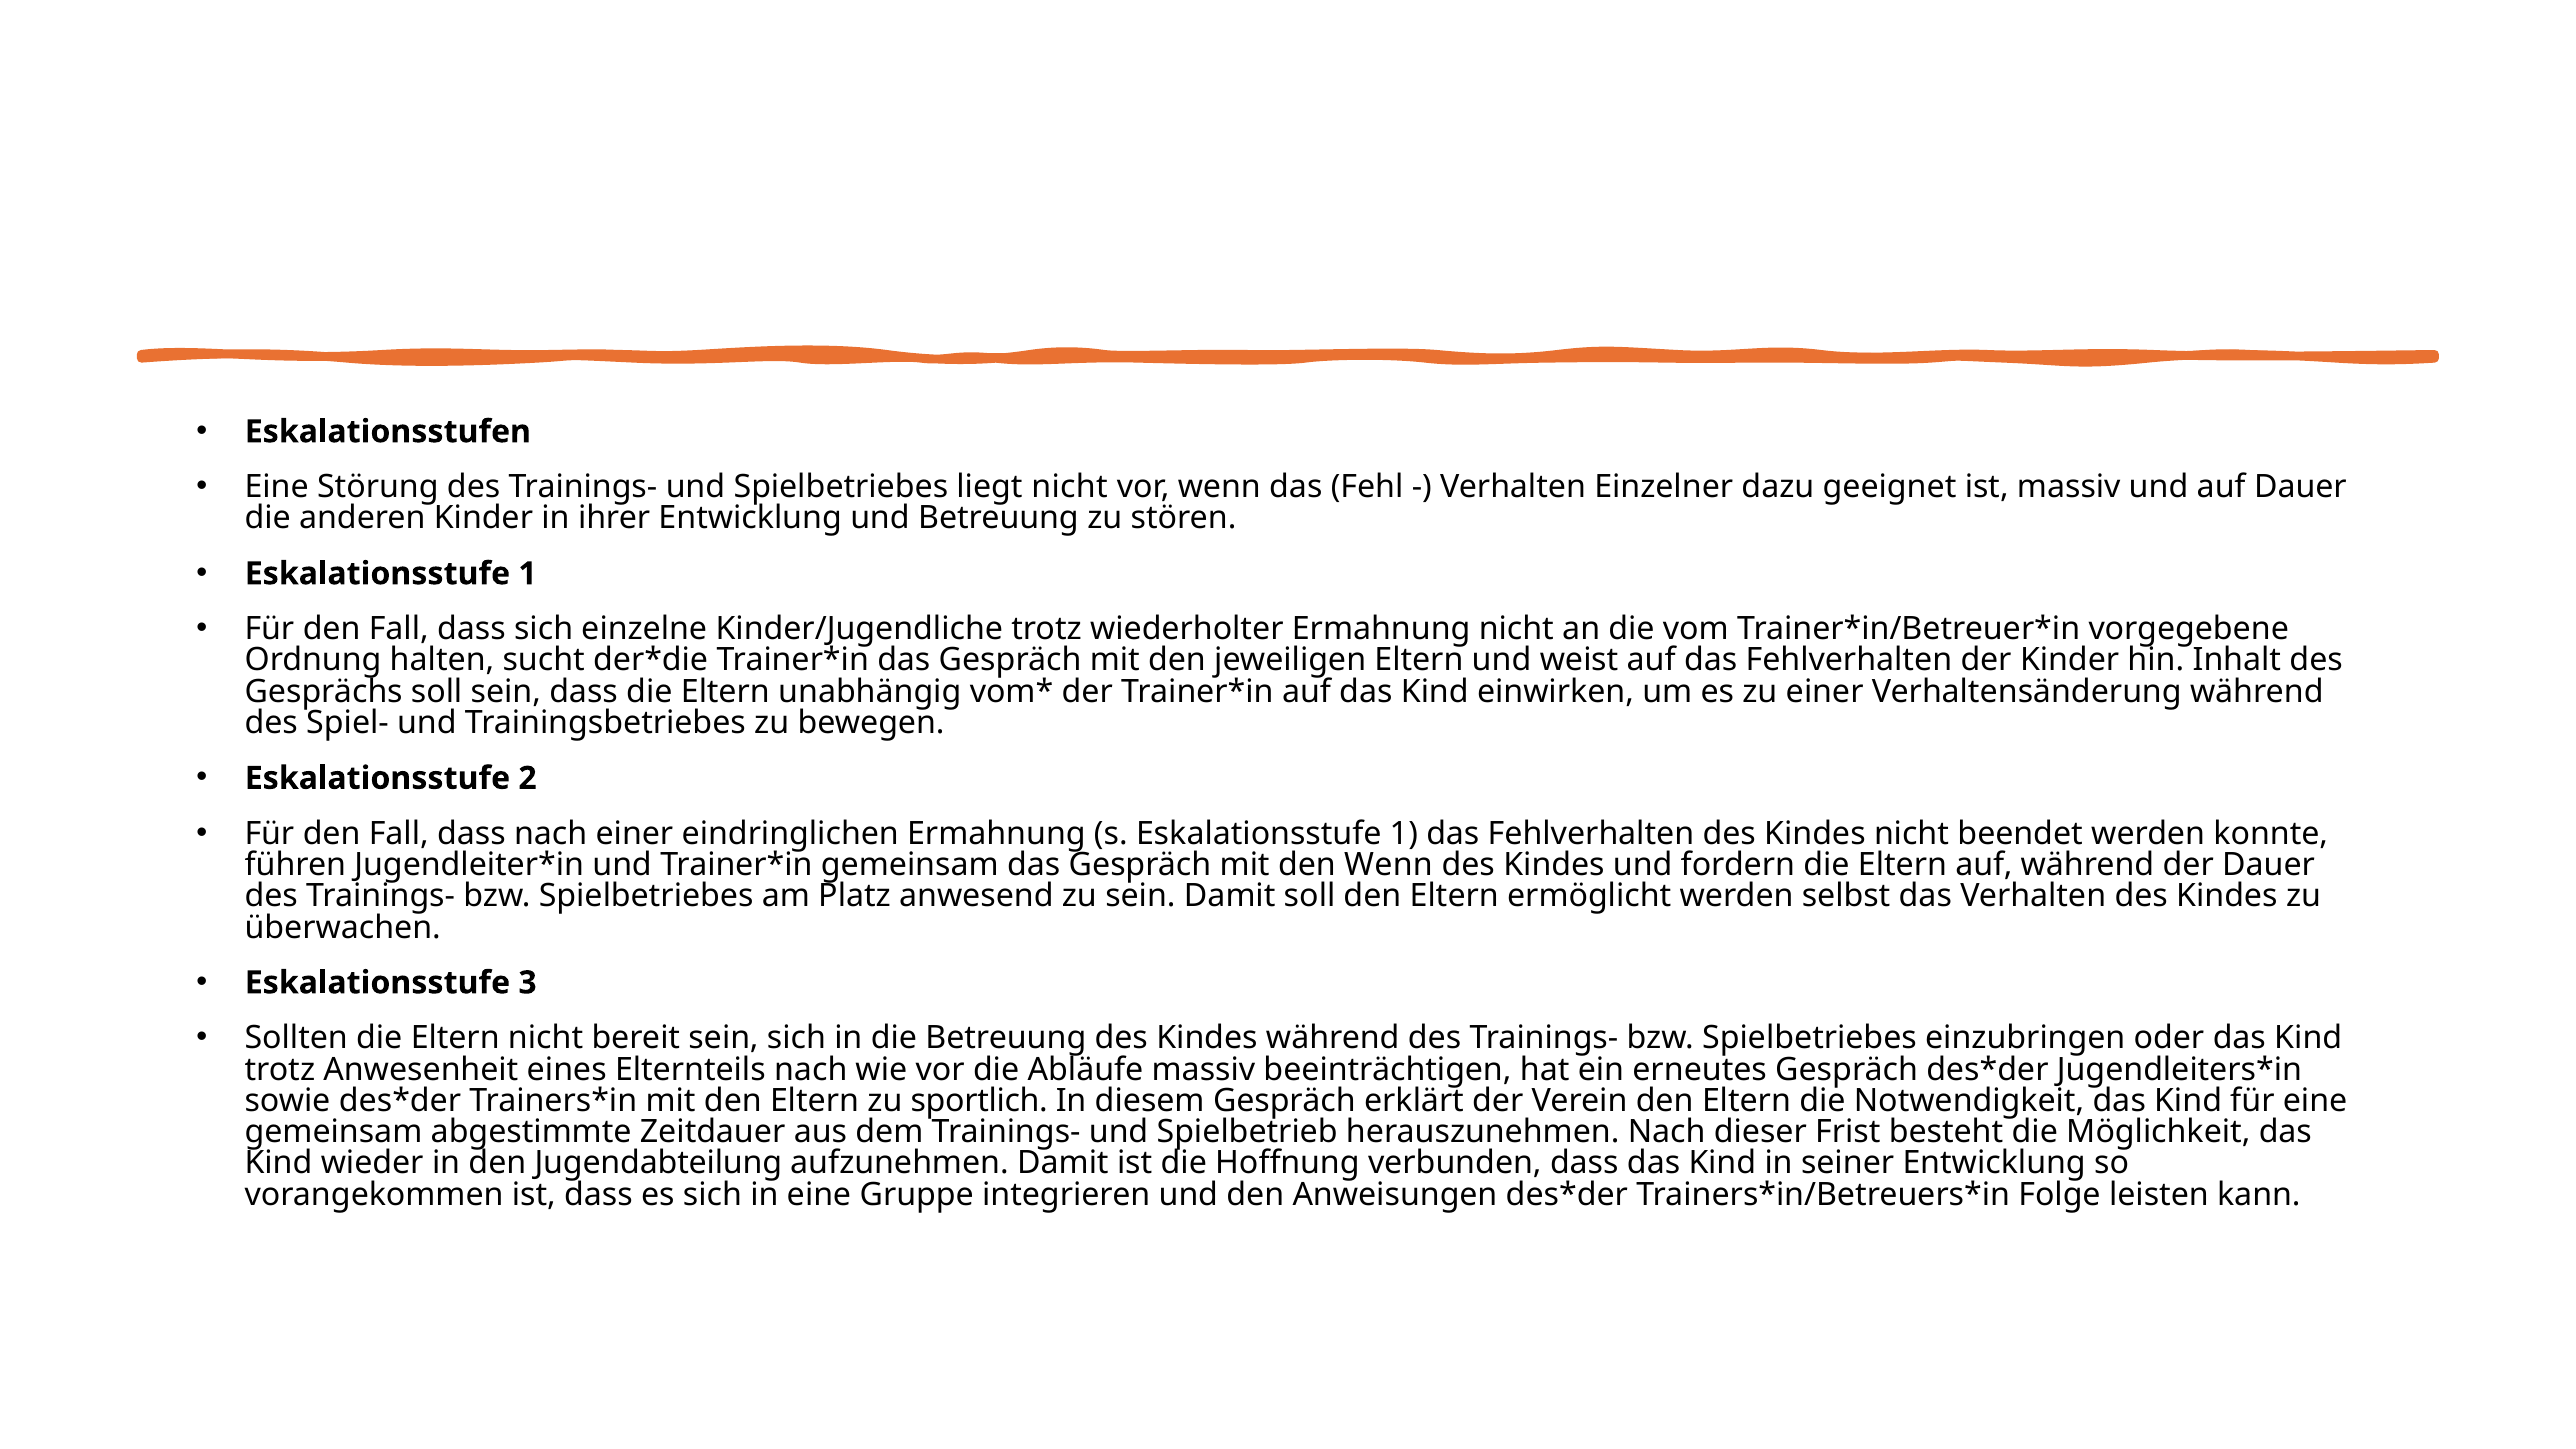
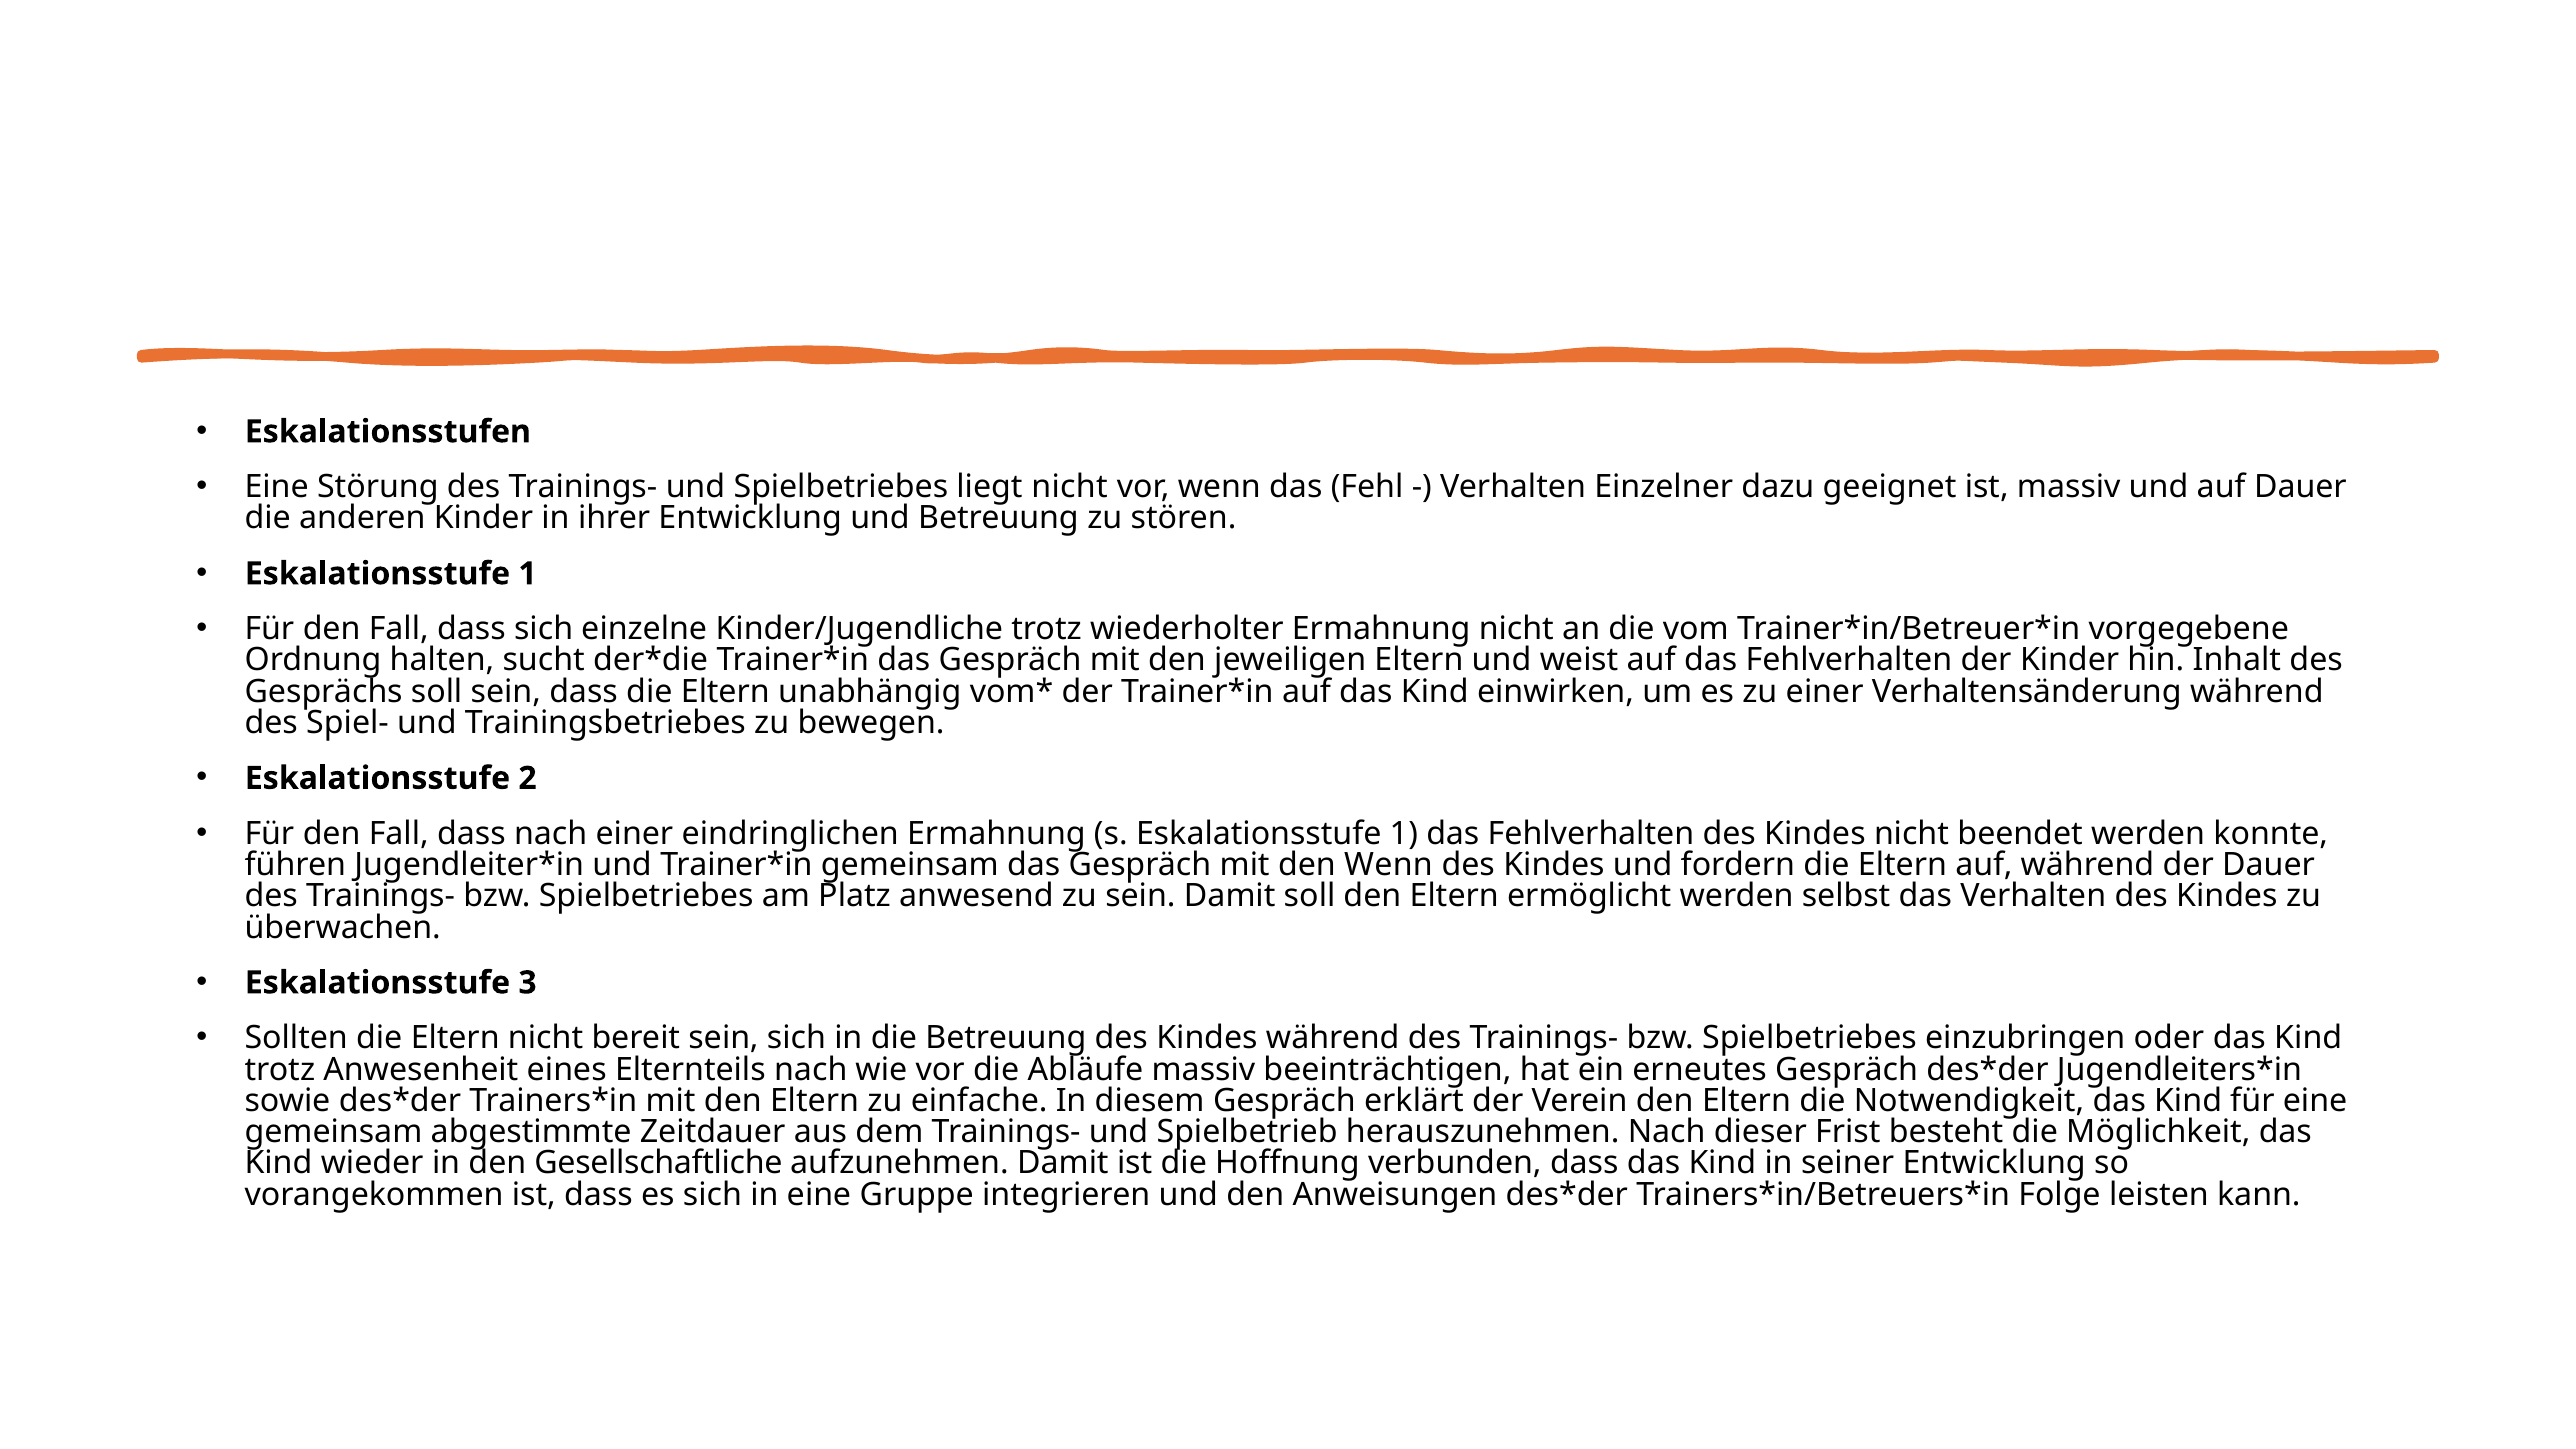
sportlich: sportlich -> einfache
Jugendabteilung: Jugendabteilung -> Gesellschaftliche
